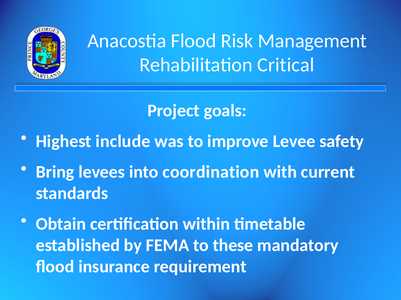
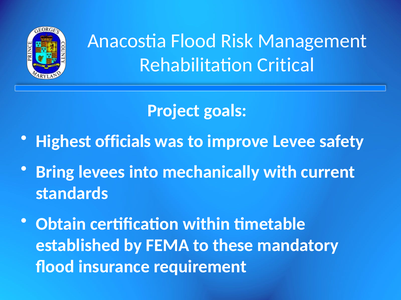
include: include -> officials
coordination: coordination -> mechanically
